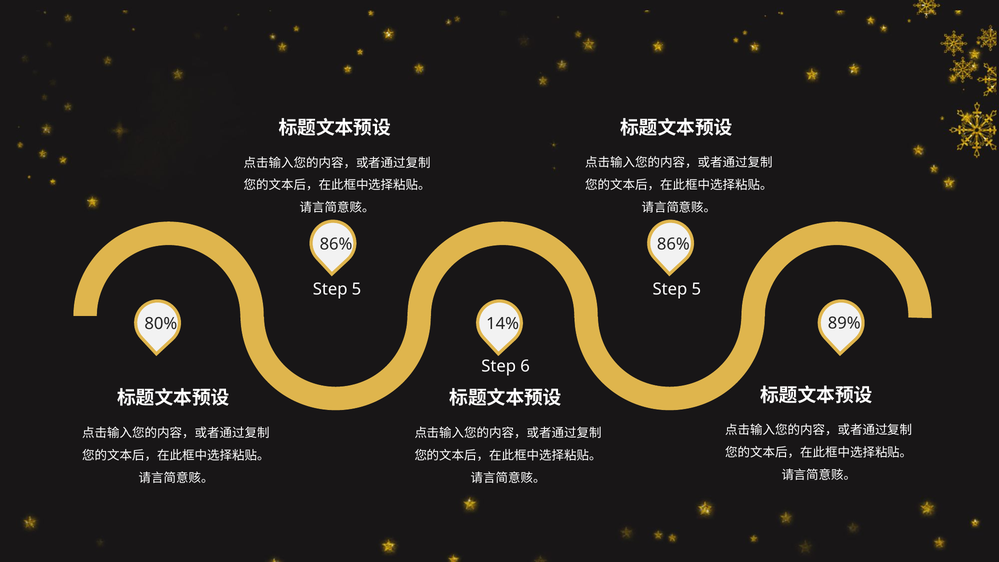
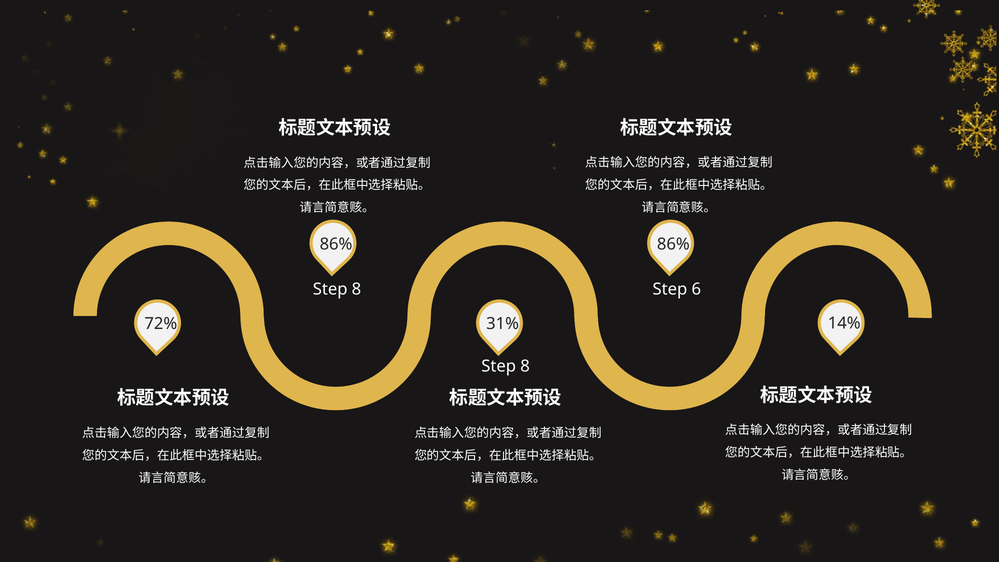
5 at (356, 289): 5 -> 8
5 at (696, 289): 5 -> 6
89%: 89% -> 14%
80%: 80% -> 72%
14%: 14% -> 31%
6 at (525, 366): 6 -> 8
